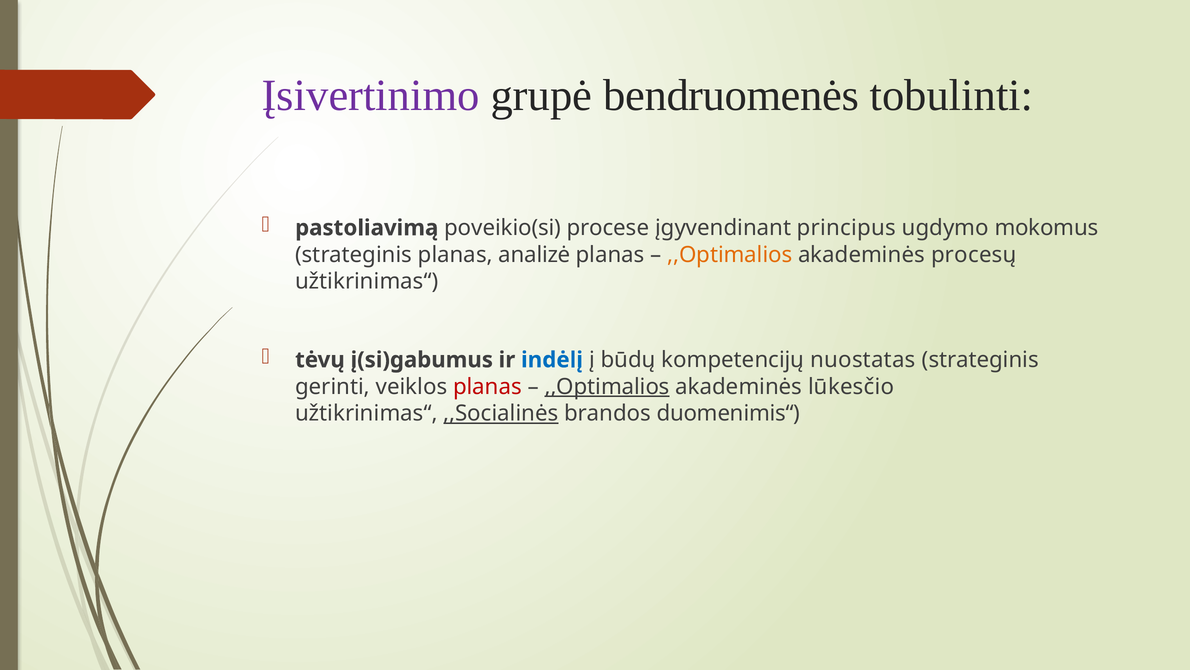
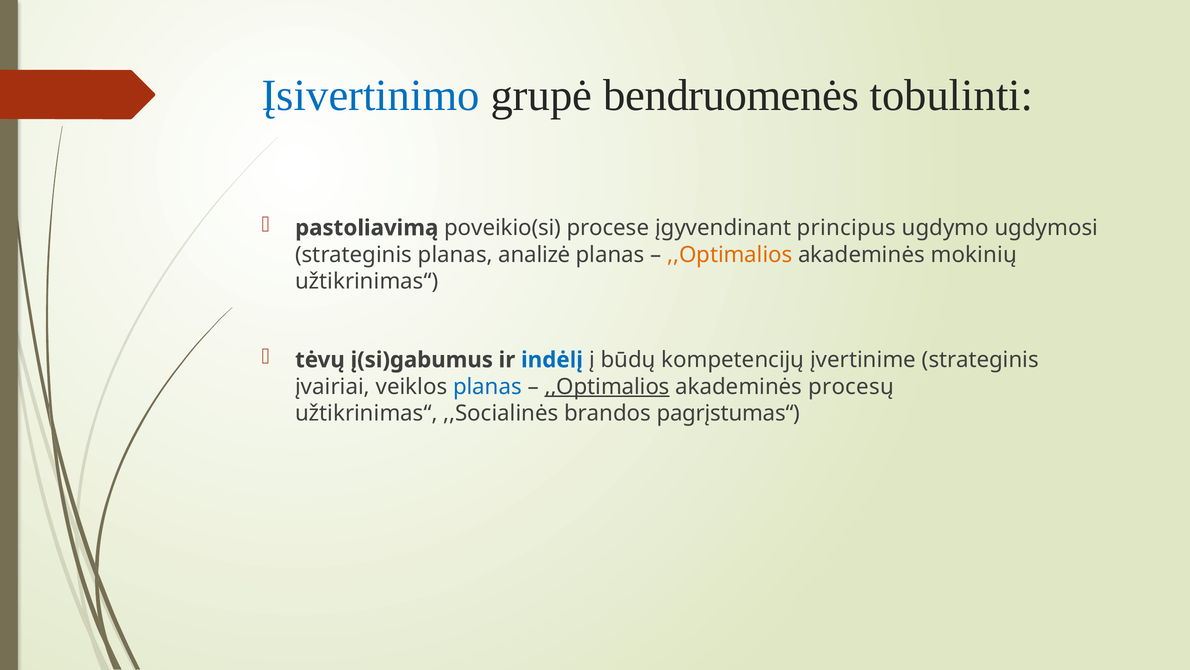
Įsivertinimo colour: purple -> blue
mokomus: mokomus -> ugdymosi
procesų: procesų -> mokinių
nuostatas: nuostatas -> įvertinime
gerinti: gerinti -> įvairiai
planas at (487, 386) colour: red -> blue
lūkesčio: lūkesčio -> procesų
,,Socialinės underline: present -> none
duomenimis“: duomenimis“ -> pagrįstumas“
